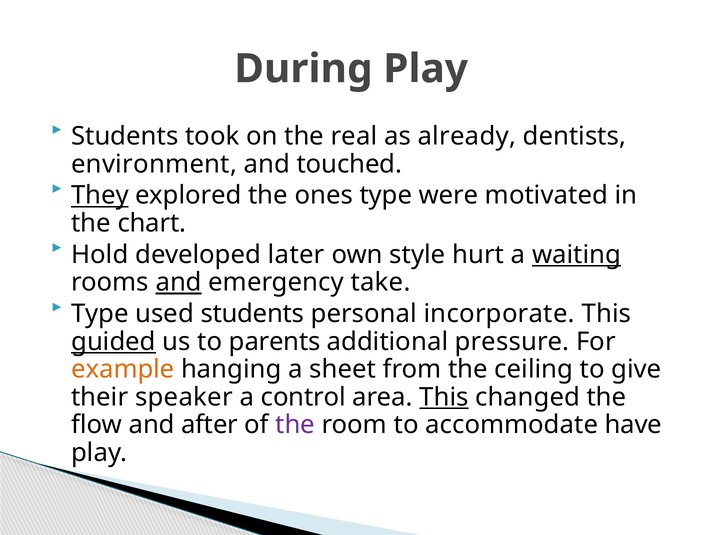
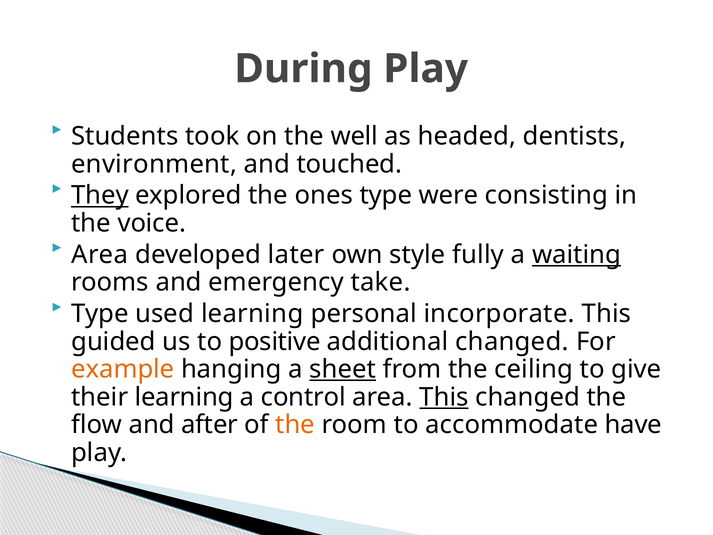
real: real -> well
already: already -> headed
motivated: motivated -> consisting
chart: chart -> voice
Hold at (100, 255): Hold -> Area
hurt: hurt -> fully
and at (179, 282) underline: present -> none
used students: students -> learning
guided underline: present -> none
parents: parents -> positive
additional pressure: pressure -> changed
sheet underline: none -> present
their speaker: speaker -> learning
the at (295, 425) colour: purple -> orange
